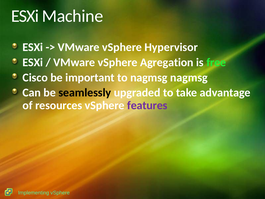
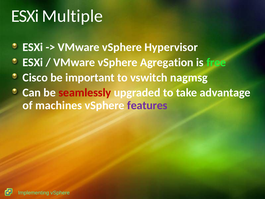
Machine: Machine -> Multiple
to nagmsg: nagmsg -> vswitch
seamlessly colour: black -> red
resources: resources -> machines
